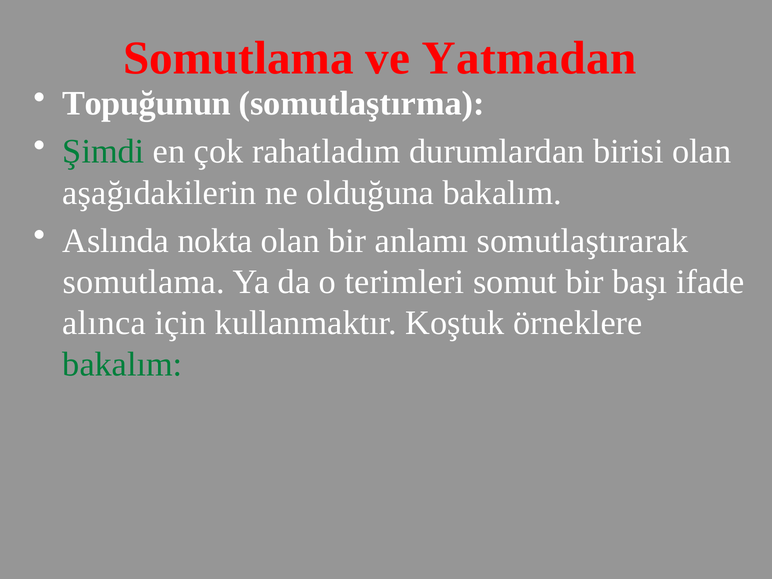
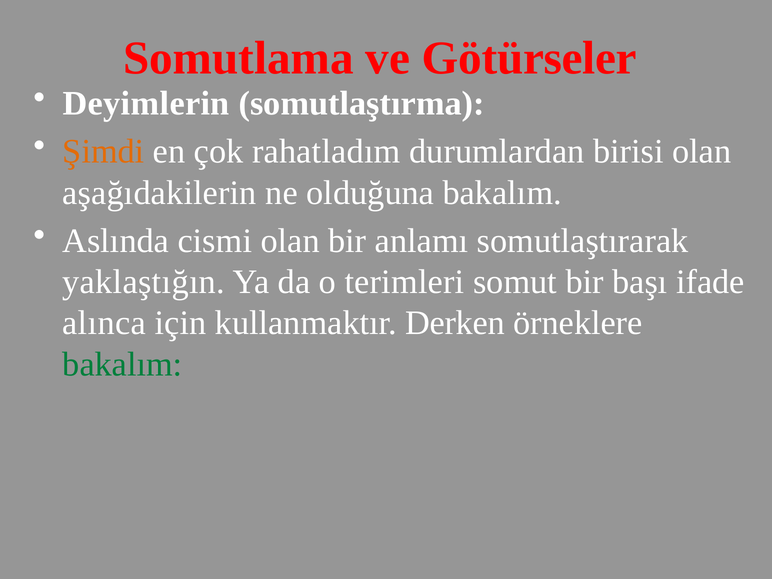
Yatmadan: Yatmadan -> Götürseler
Topuğunun: Topuğunun -> Deyimlerin
Şimdi colour: green -> orange
nokta: nokta -> cismi
somutlama at (144, 282): somutlama -> yaklaştığın
Koştuk: Koştuk -> Derken
